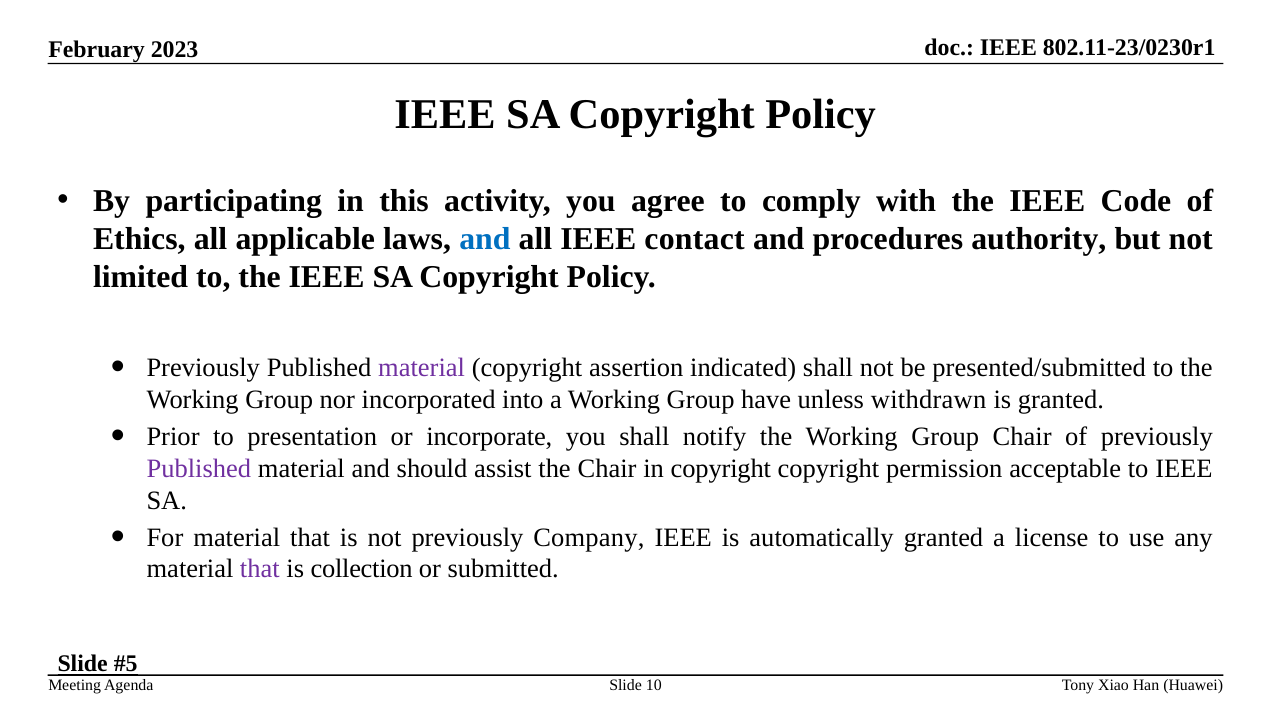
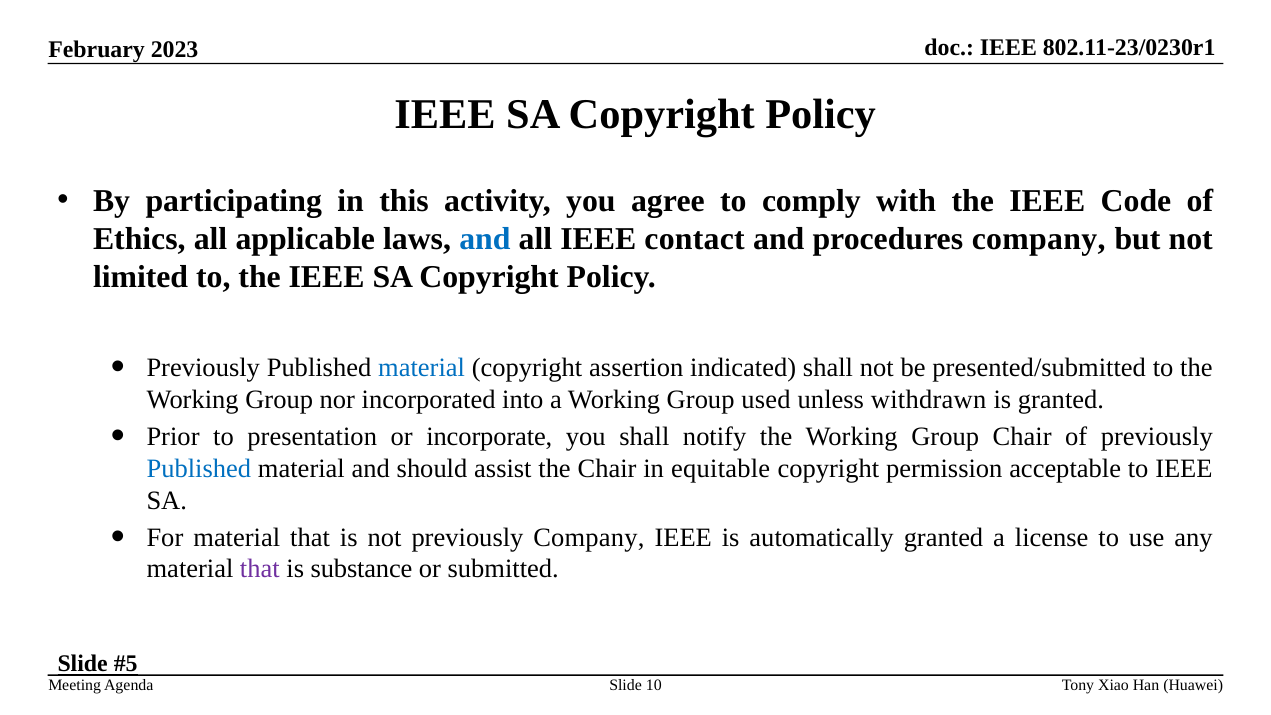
procedures authority: authority -> company
material at (422, 368) colour: purple -> blue
have: have -> used
Published at (199, 469) colour: purple -> blue
in copyright: copyright -> equitable
collection: collection -> substance
